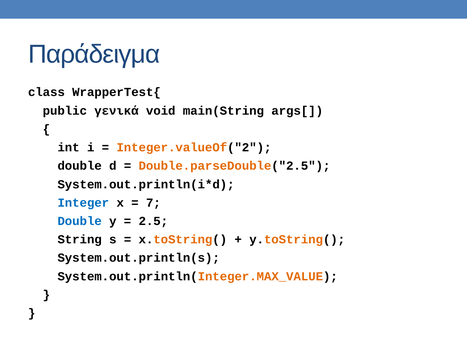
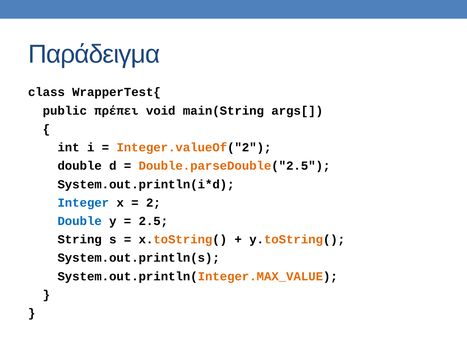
γενικά: γενικά -> πρέπει
7: 7 -> 2
